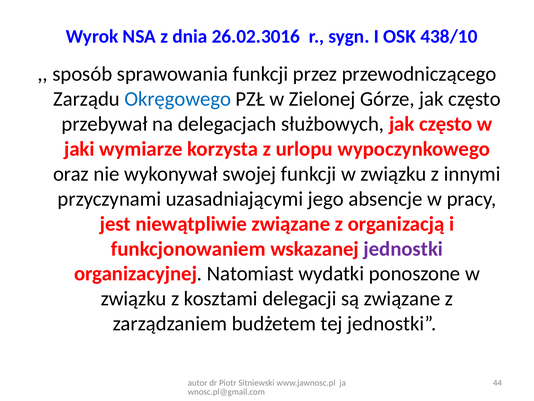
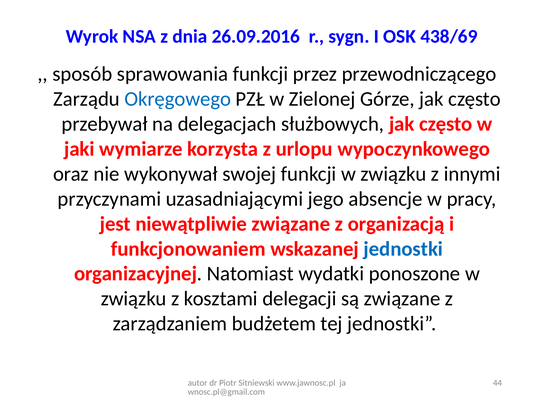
26.02.3016: 26.02.3016 -> 26.09.2016
438/10: 438/10 -> 438/69
jednostki at (403, 248) colour: purple -> blue
